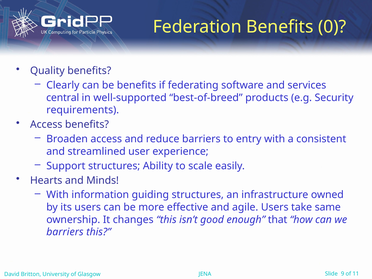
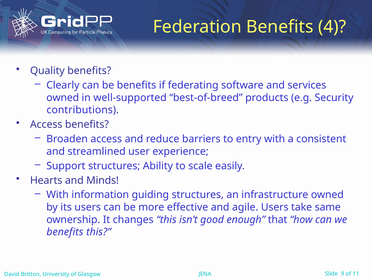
0: 0 -> 4
central at (63, 98): central -> owned
requirements: requirements -> contributions
barriers at (65, 232): barriers -> benefits
